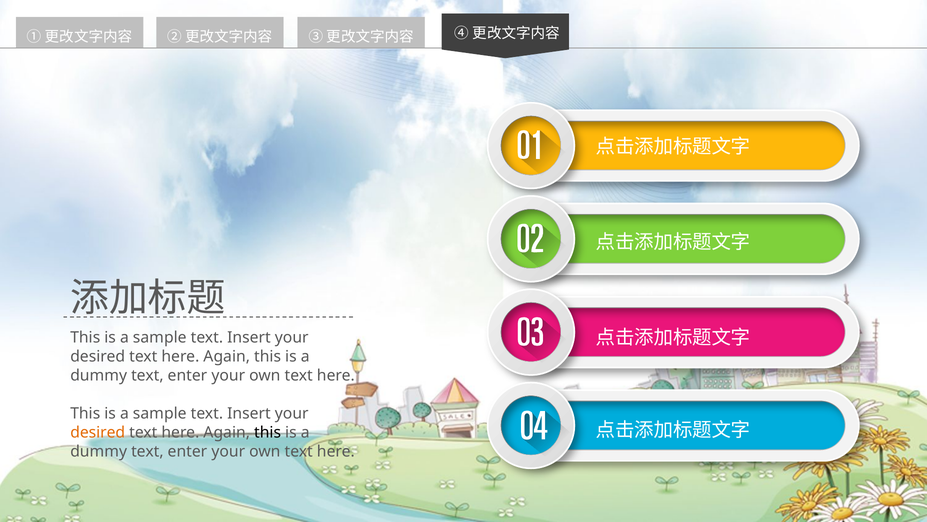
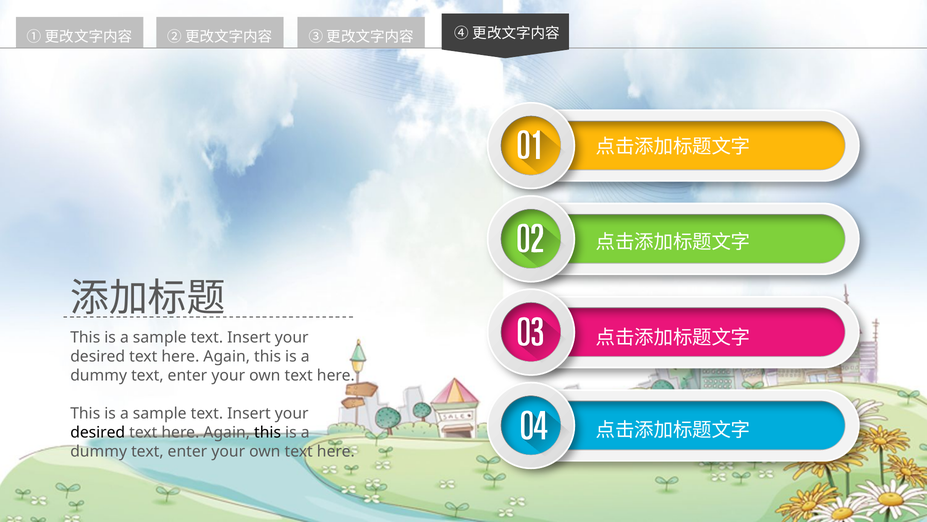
desired at (98, 432) colour: orange -> black
